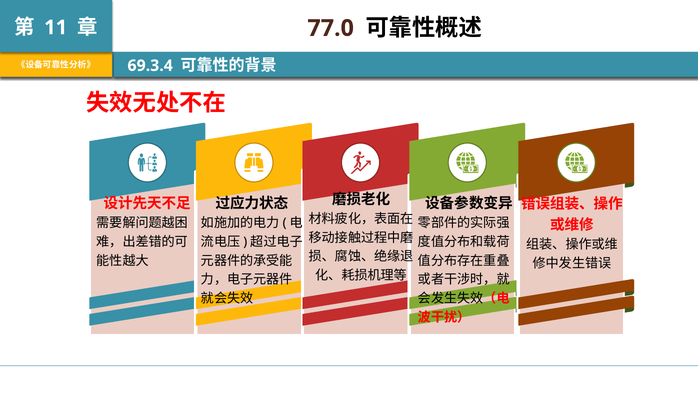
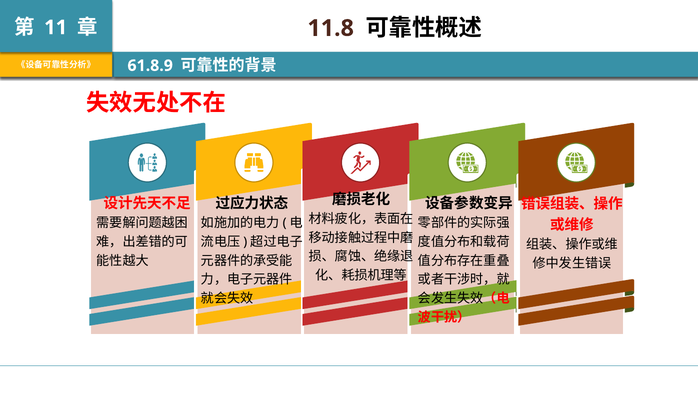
77.0: 77.0 -> 11.8
69.3.4: 69.3.4 -> 61.8.9
